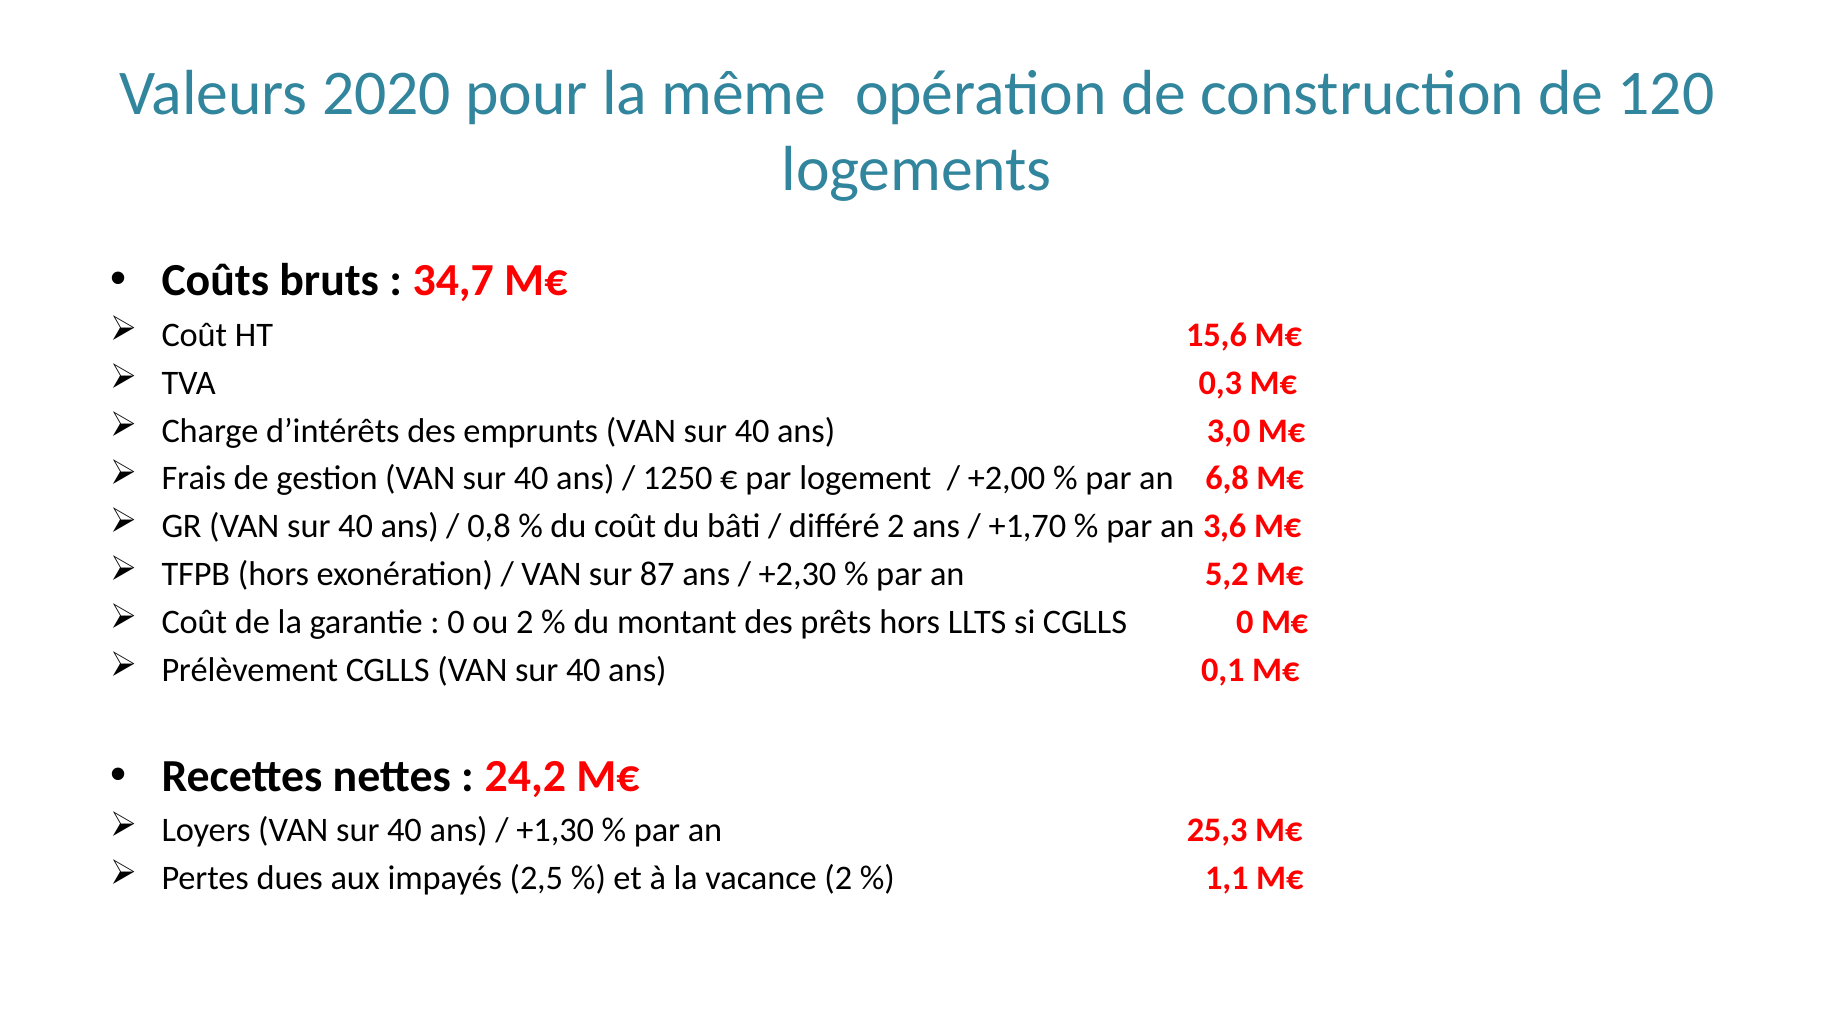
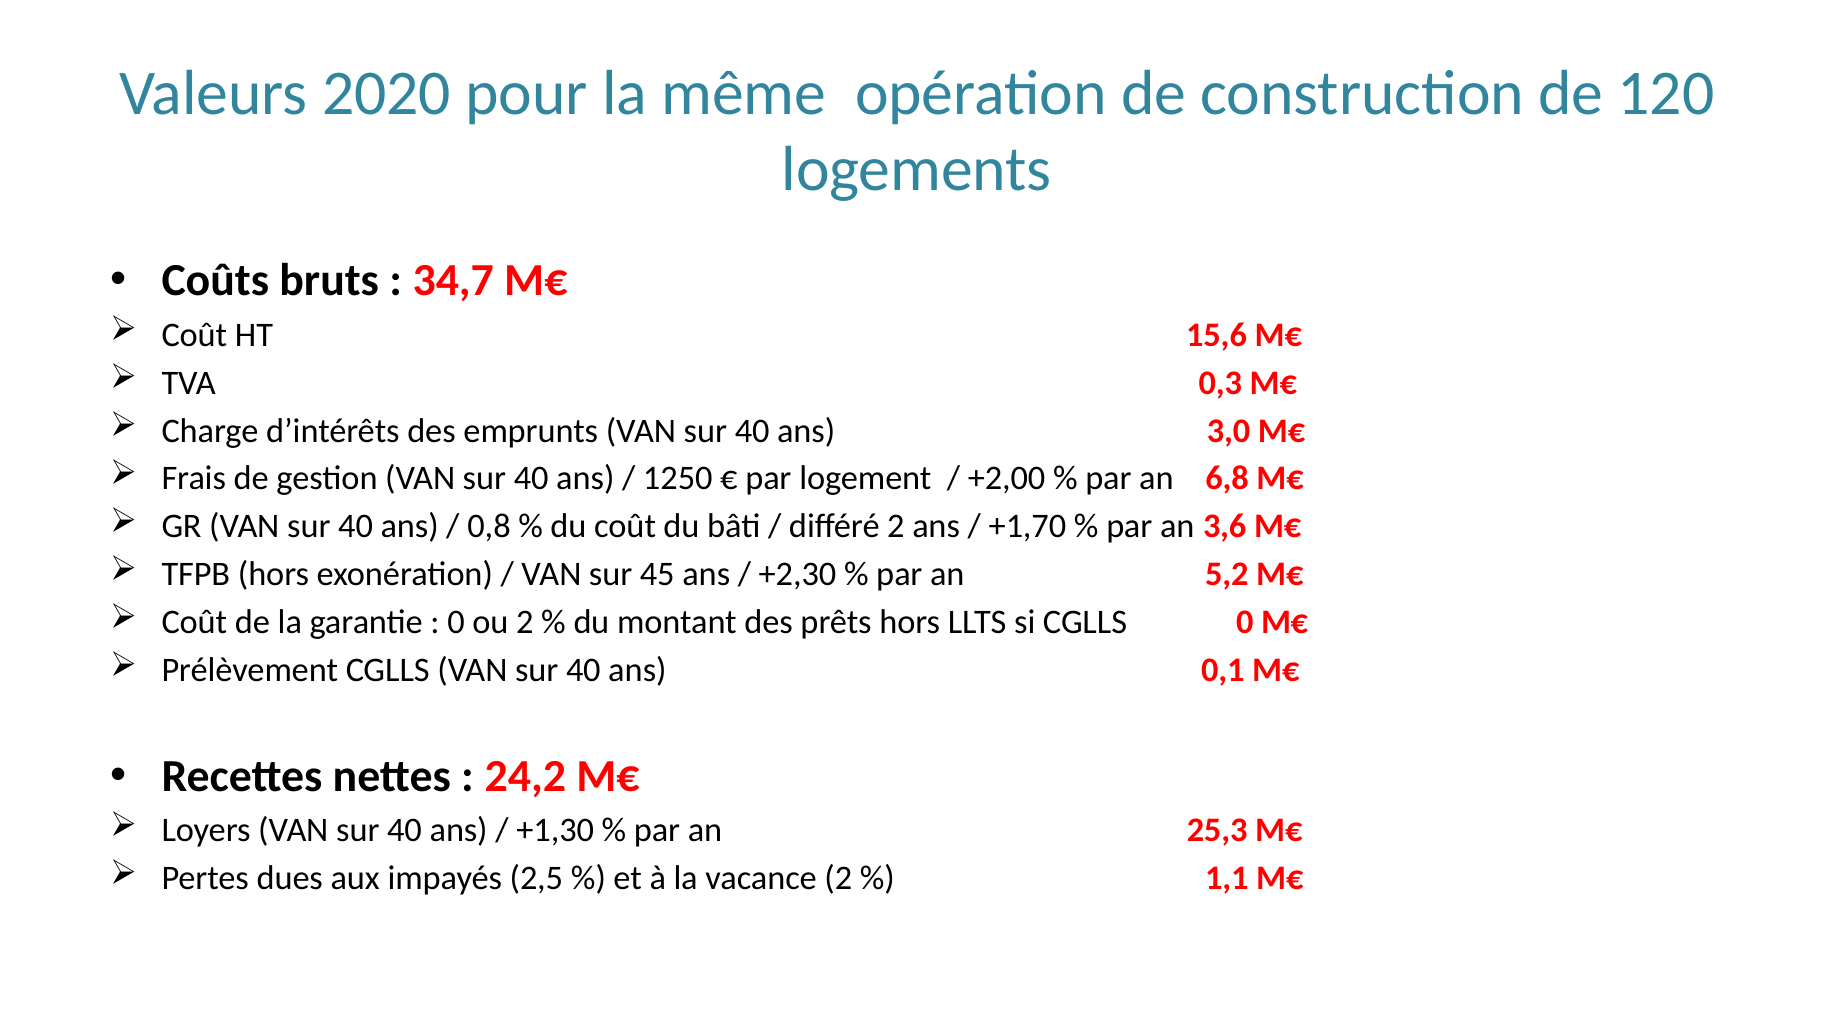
87: 87 -> 45
